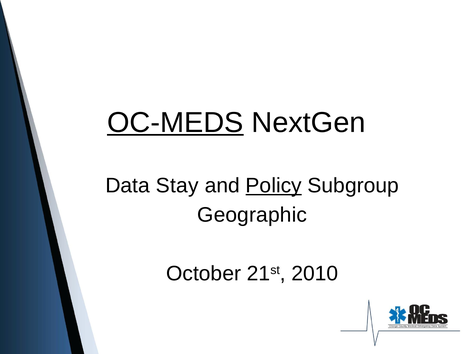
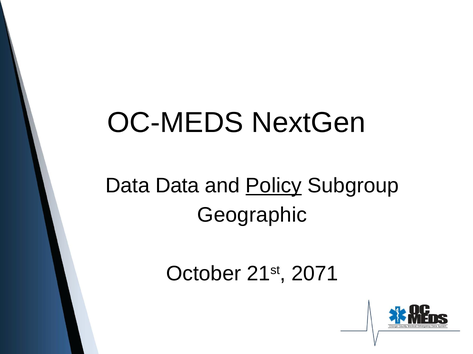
OC-MEDS underline: present -> none
Data Stay: Stay -> Data
2010: 2010 -> 2071
